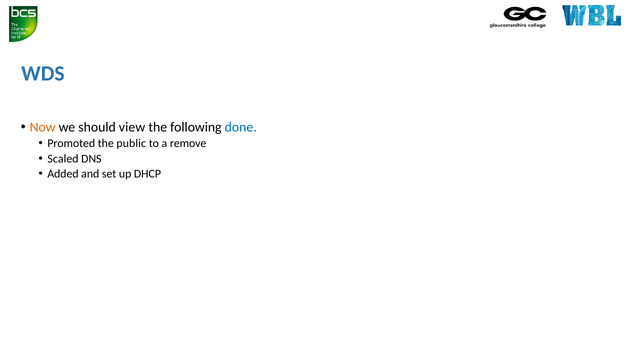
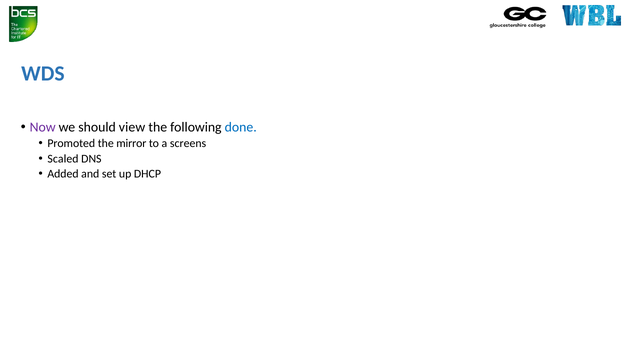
Now colour: orange -> purple
public: public -> mirror
remove: remove -> screens
